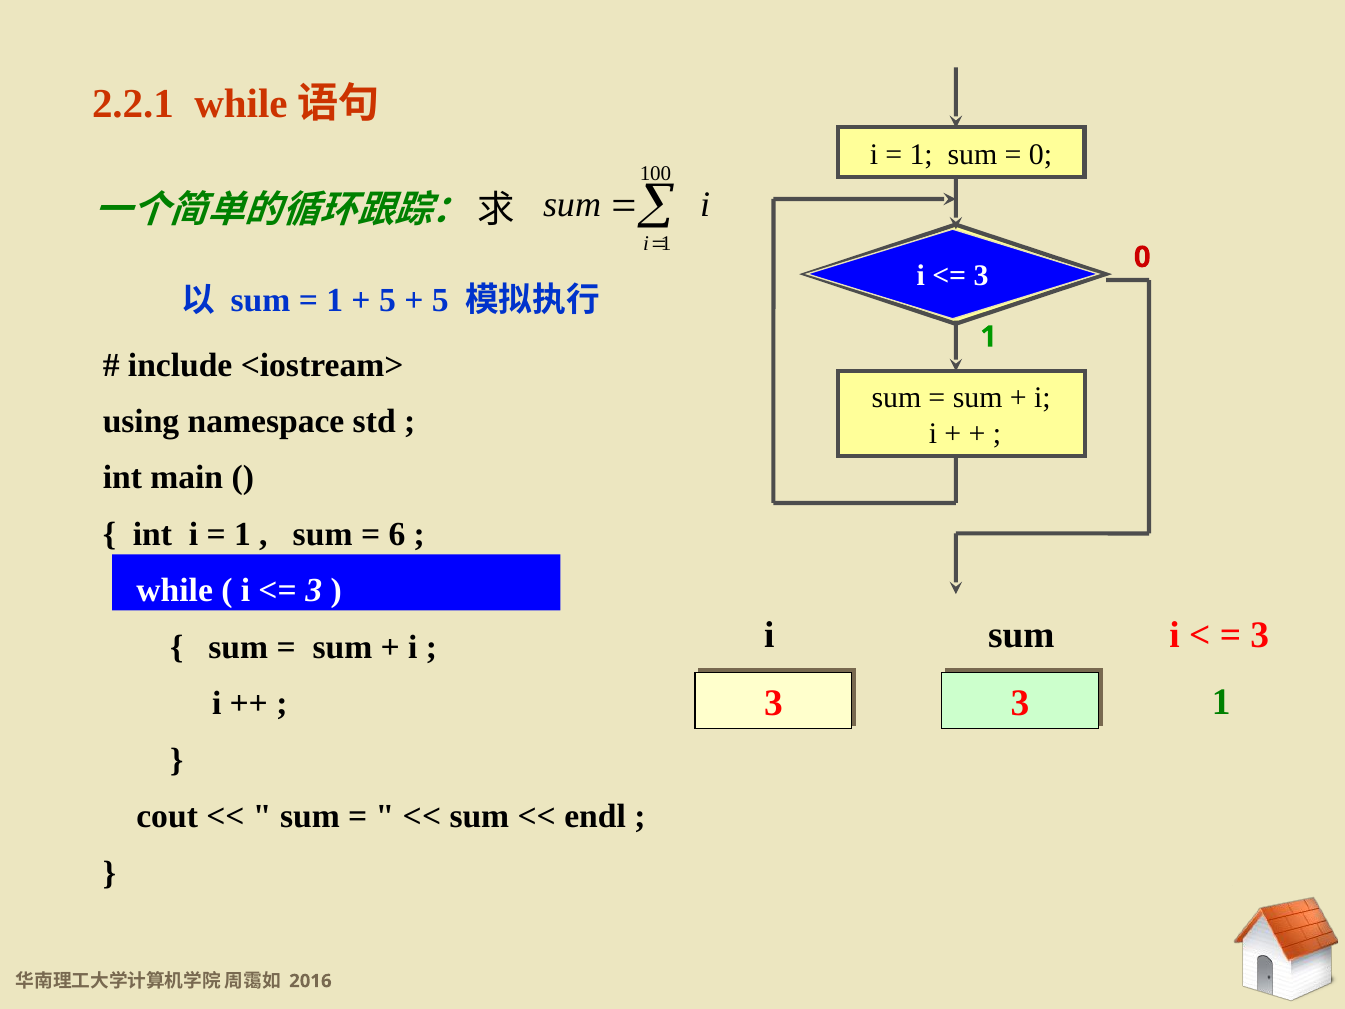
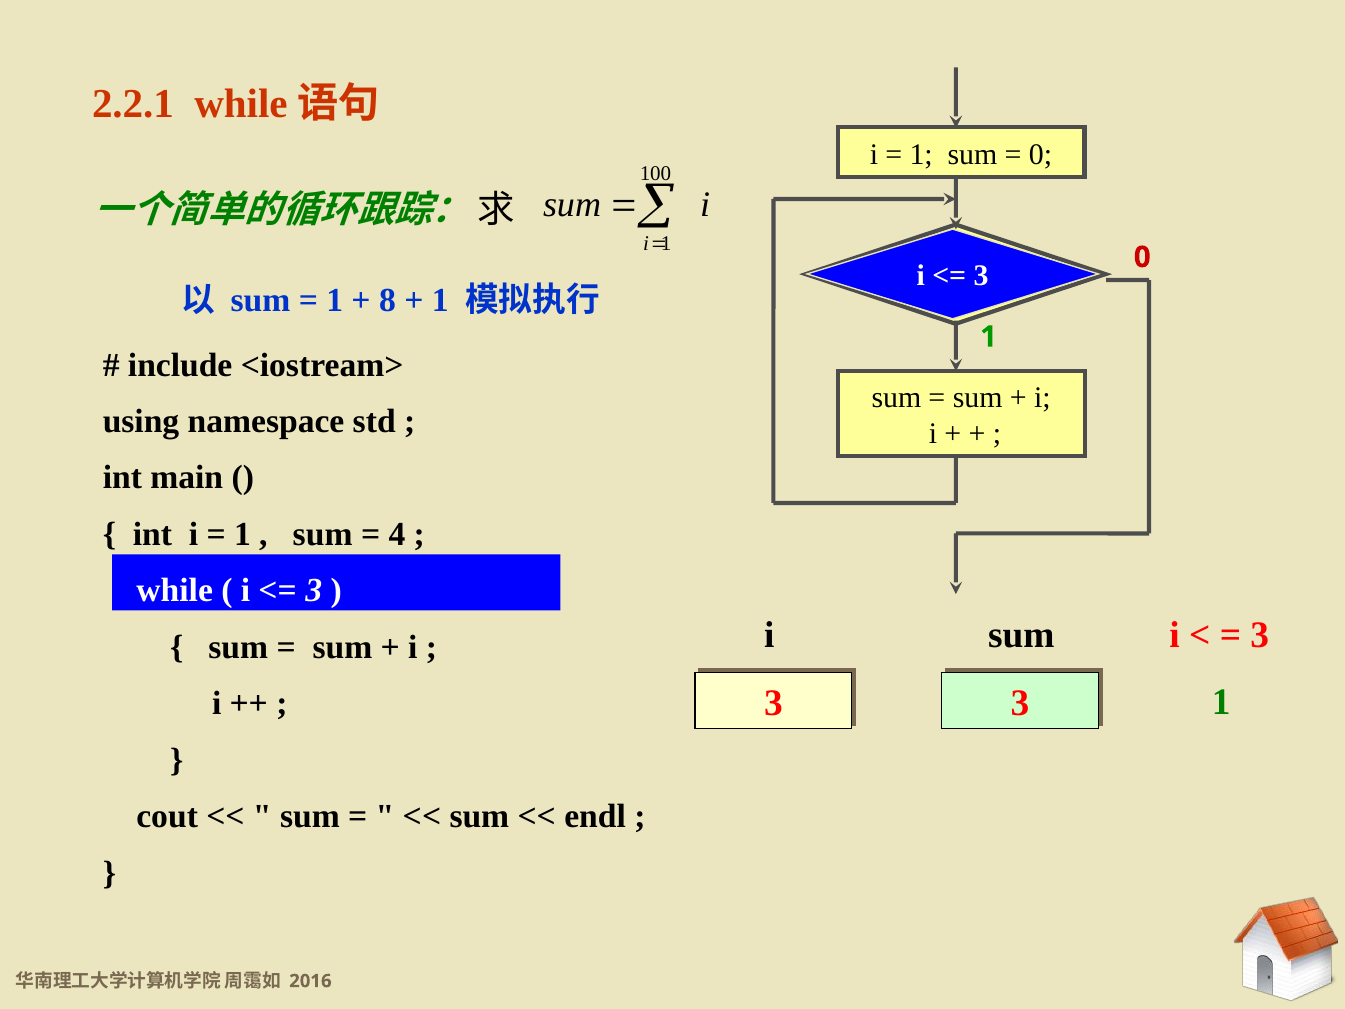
5 at (387, 300): 5 -> 8
5 at (440, 300): 5 -> 1
6: 6 -> 4
